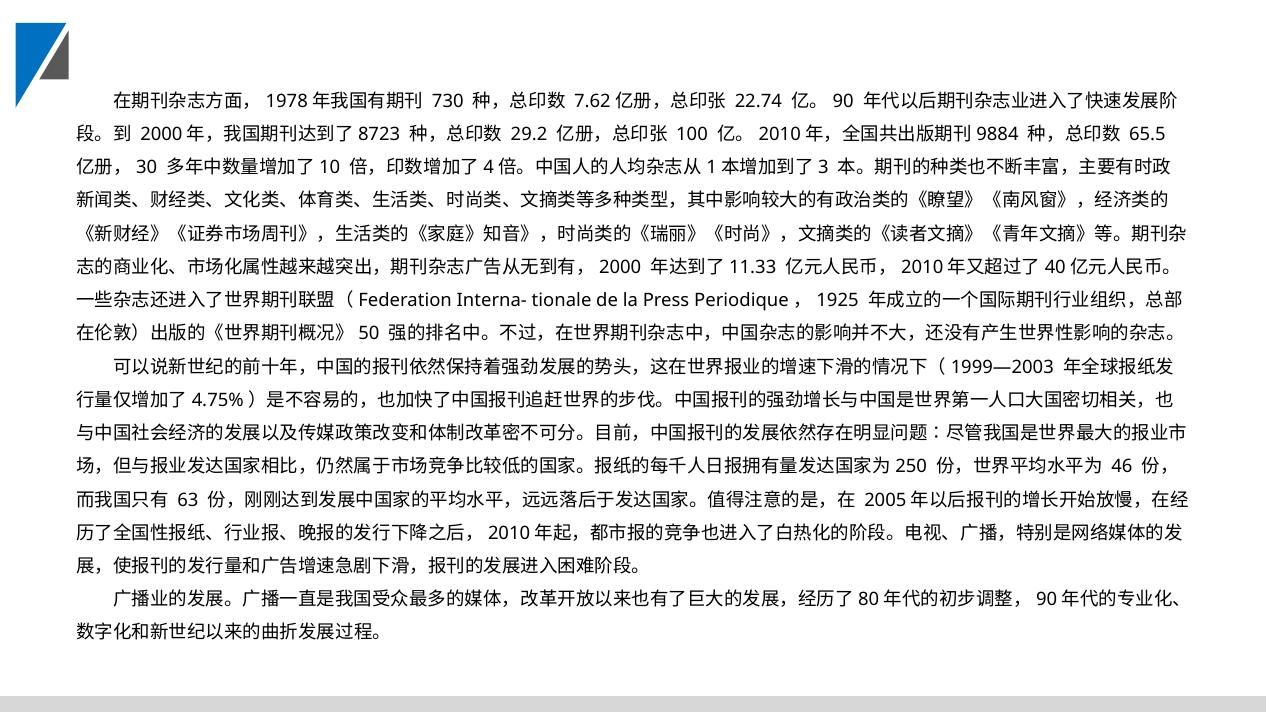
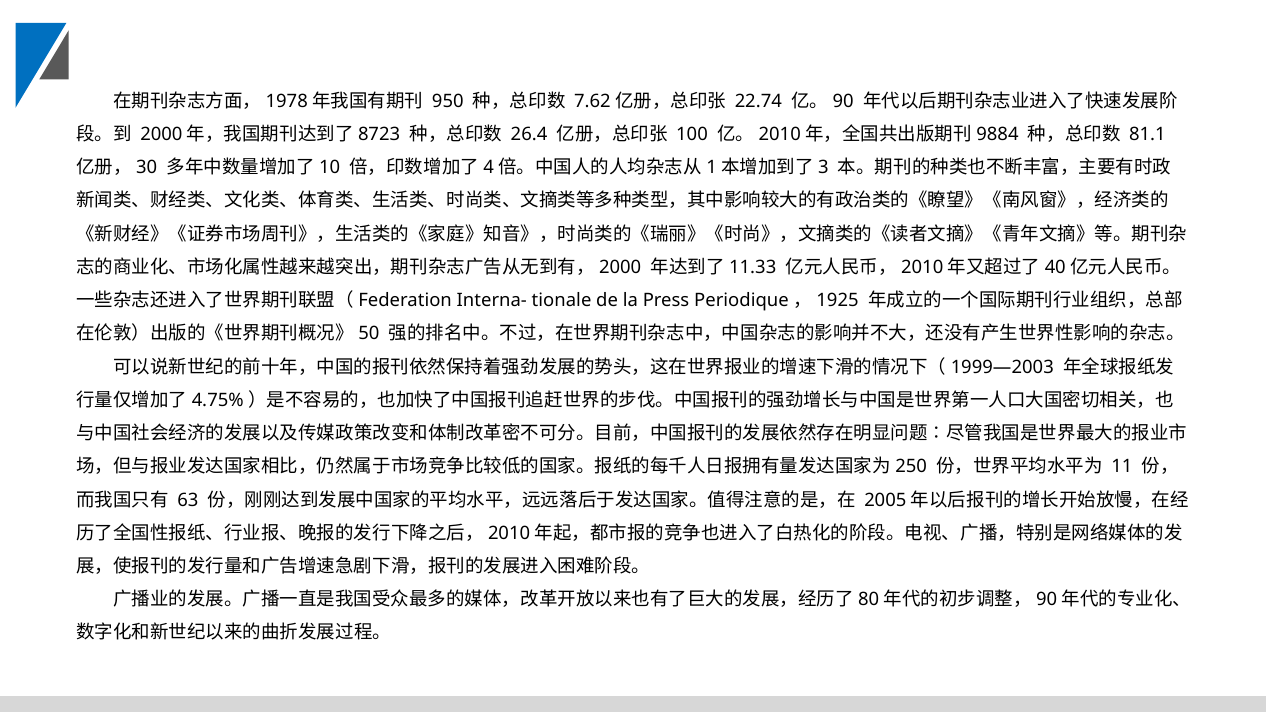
730: 730 -> 950
29.2: 29.2 -> 26.4
65.5: 65.5 -> 81.1
46: 46 -> 11
